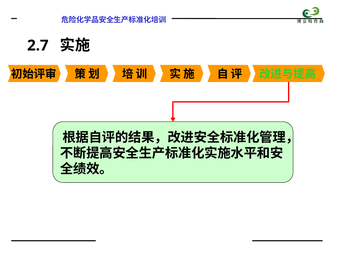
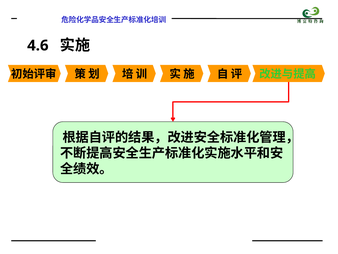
2.7: 2.7 -> 4.6
